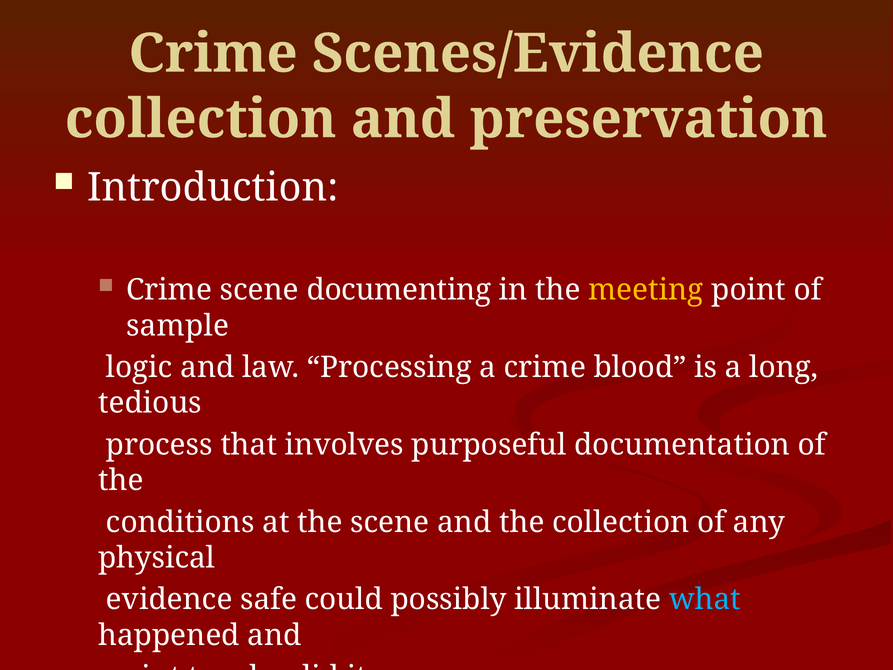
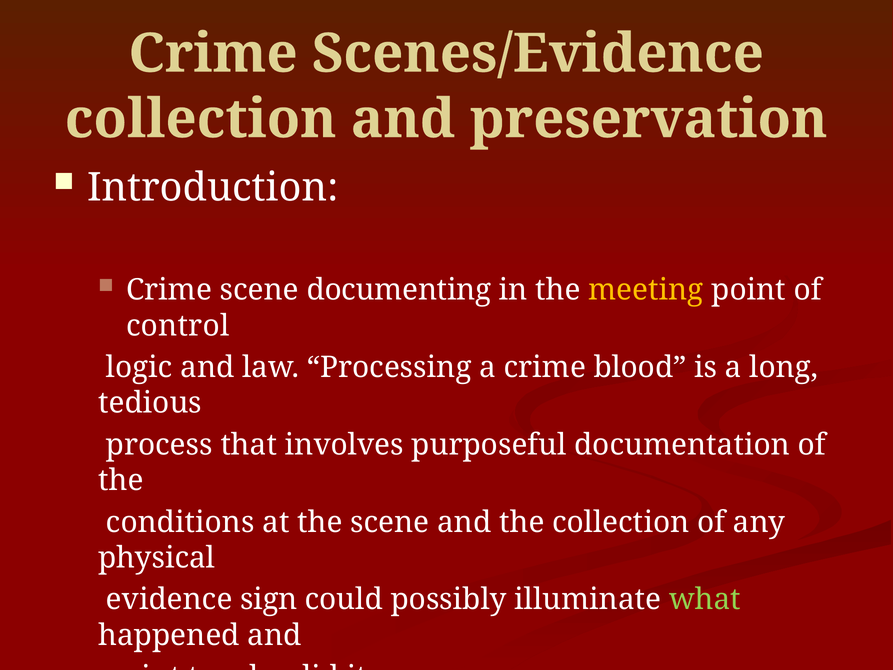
sample: sample -> control
safe: safe -> sign
what colour: light blue -> light green
